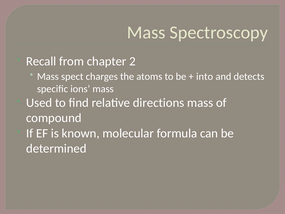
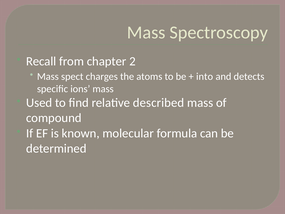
directions: directions -> described
